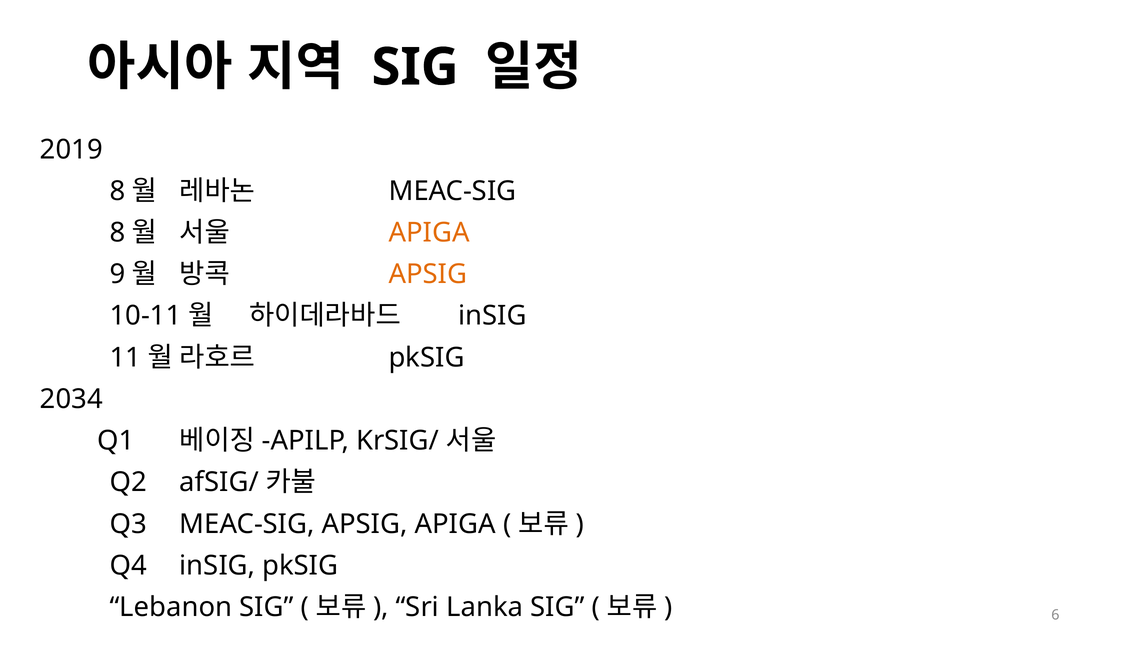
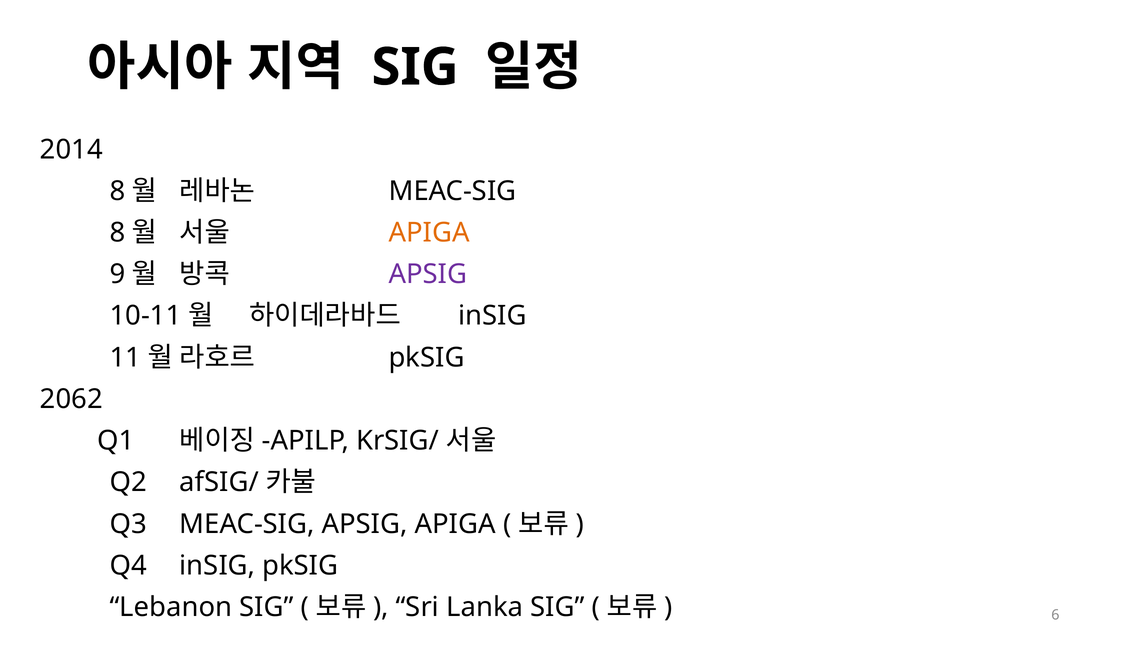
2019: 2019 -> 2014
APSIG at (428, 274) colour: orange -> purple
2034: 2034 -> 2062
